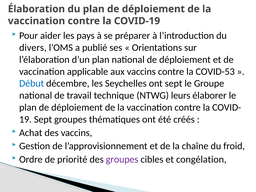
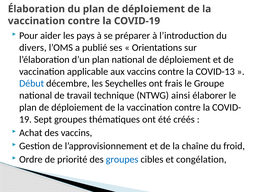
COVID-53: COVID-53 -> COVID-13
ont sept: sept -> frais
leurs: leurs -> ainsi
groupes at (122, 159) colour: purple -> blue
